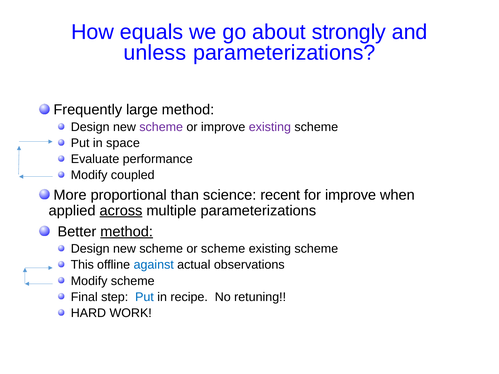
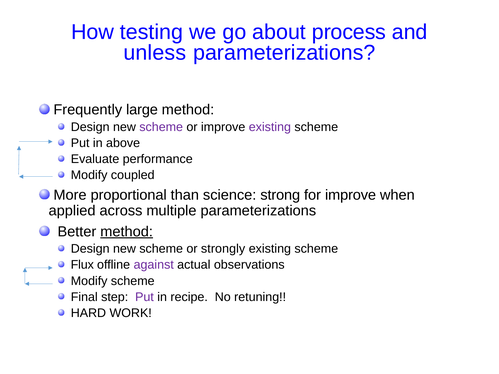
equals: equals -> testing
strongly: strongly -> process
space: space -> above
recent: recent -> strong
across underline: present -> none
or scheme: scheme -> strongly
This: This -> Flux
against colour: blue -> purple
Put at (144, 297) colour: blue -> purple
